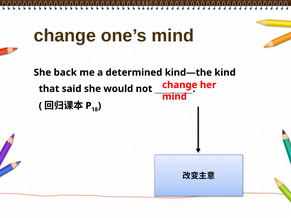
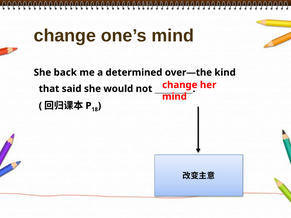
kind—the: kind—the -> over—the
